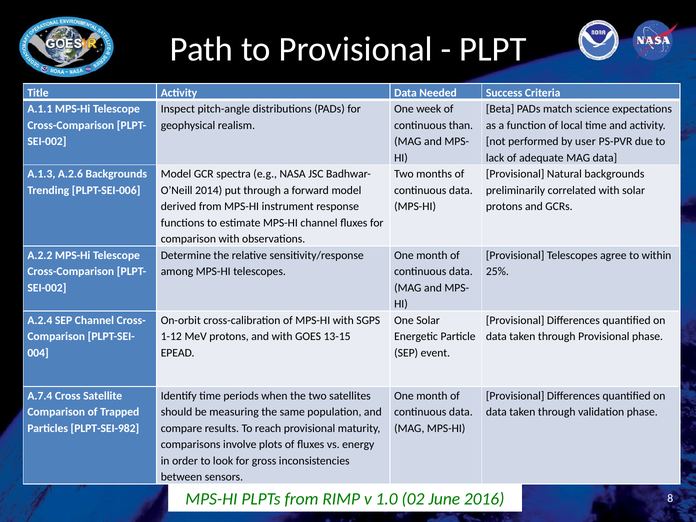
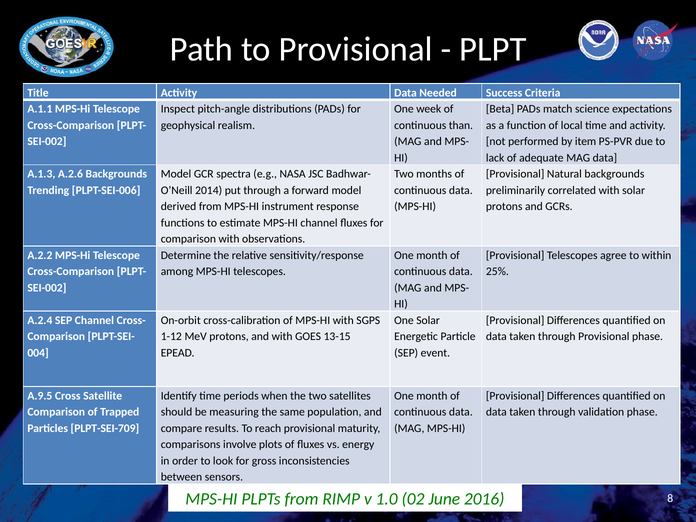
user: user -> item
A.7.4: A.7.4 -> A.9.5
PLPT-SEI-982: PLPT-SEI-982 -> PLPT-SEI-709
